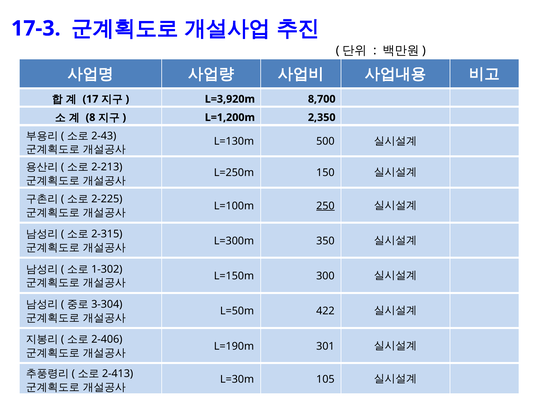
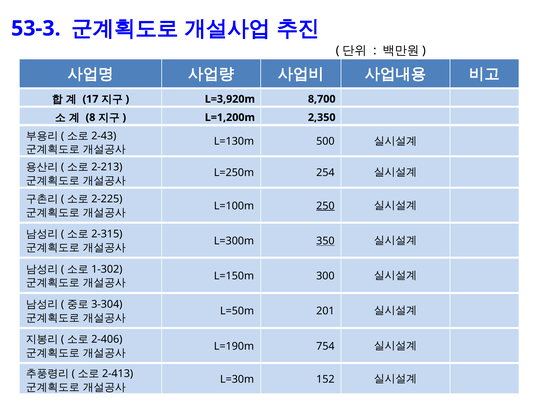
17-3: 17-3 -> 53-3
150: 150 -> 254
350 underline: none -> present
422: 422 -> 201
301: 301 -> 754
105: 105 -> 152
